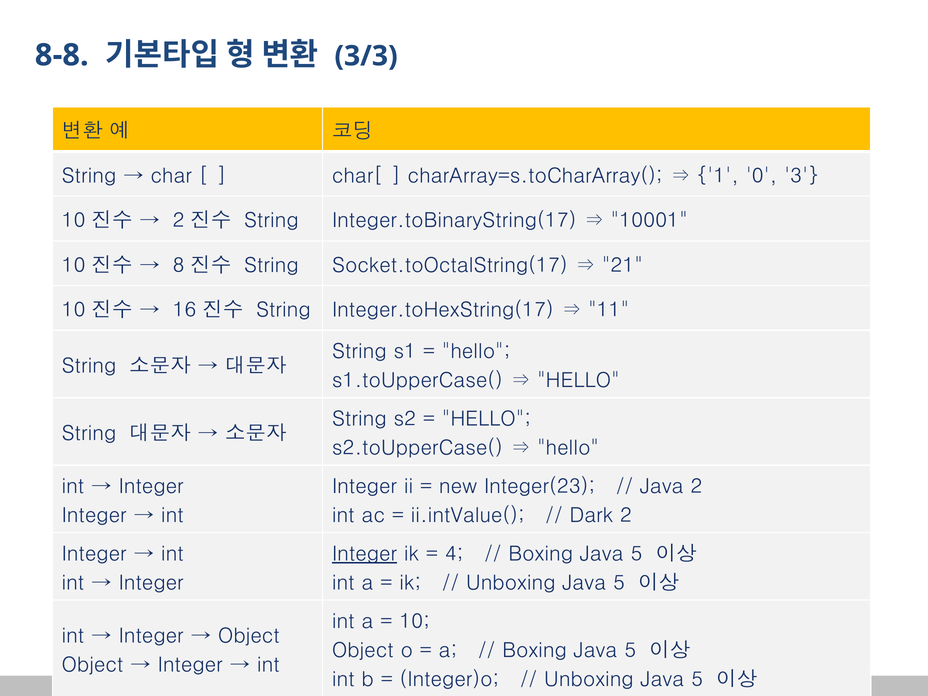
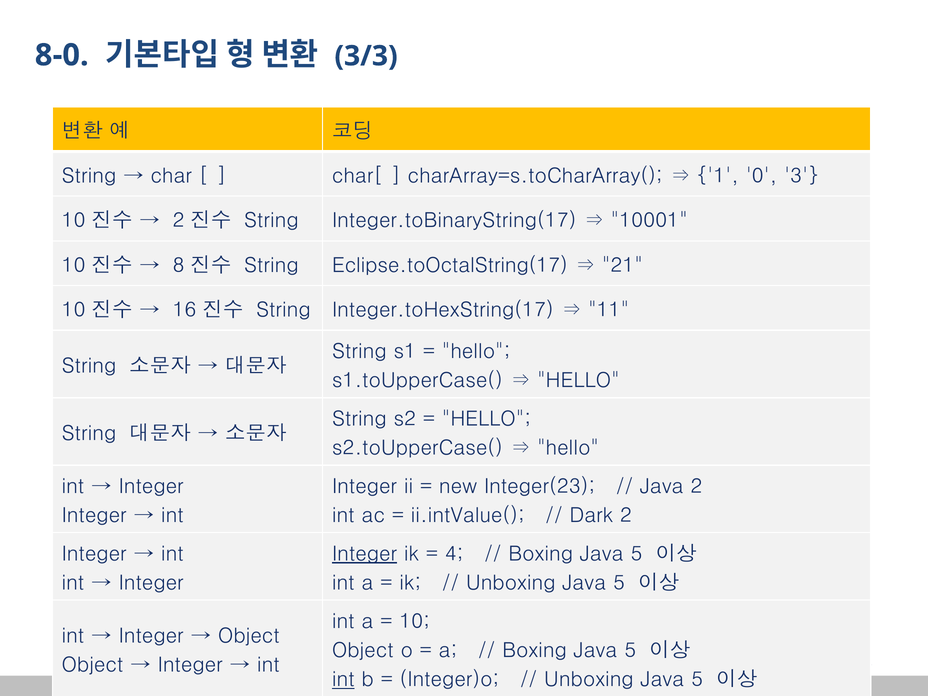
8-8: 8-8 -> 8-0
Socket.toOctalString(17: Socket.toOctalString(17 -> Eclipse.toOctalString(17
int at (343, 680) underline: none -> present
